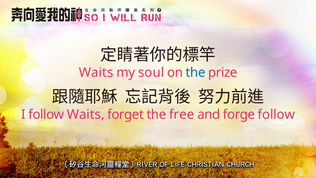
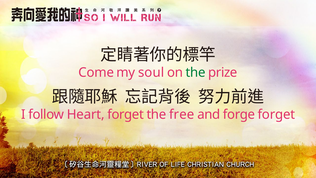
Waits at (96, 72): Waits -> Come
the at (196, 72) colour: blue -> green
follow Waits: Waits -> Heart
forge follow: follow -> forget
